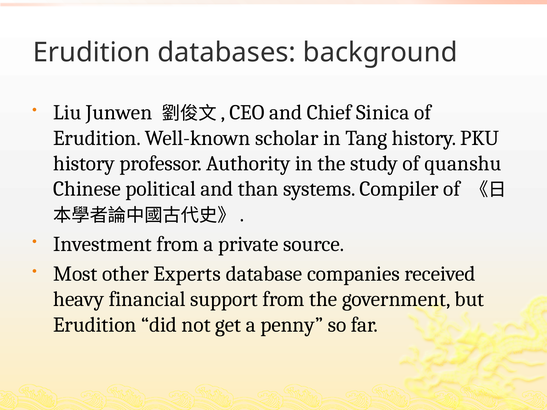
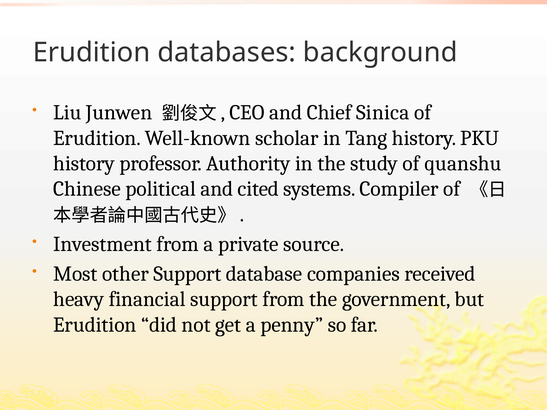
than: than -> cited
other Experts: Experts -> Support
